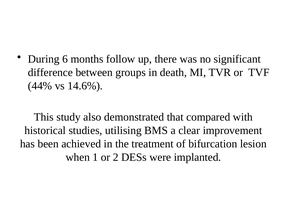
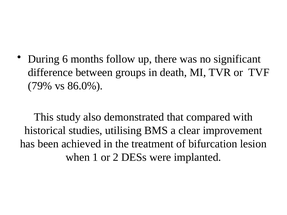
44%: 44% -> 79%
14.6%: 14.6% -> 86.0%
